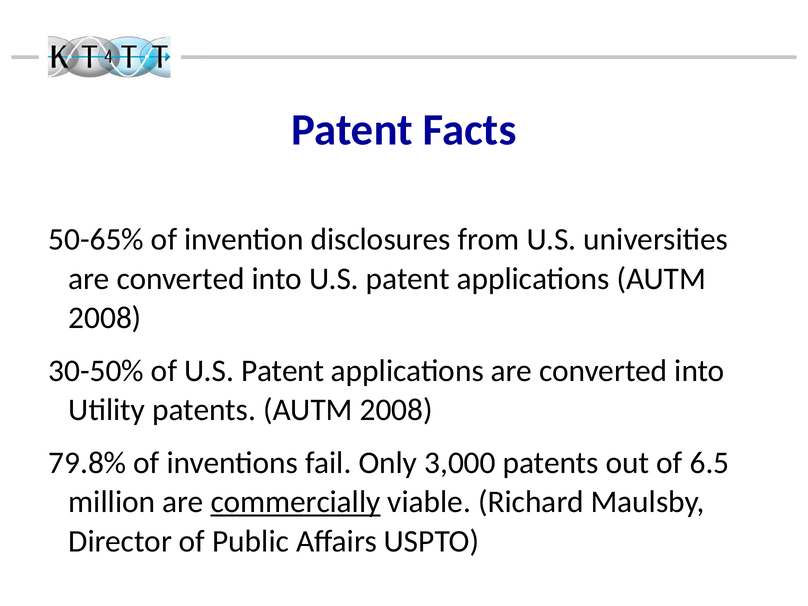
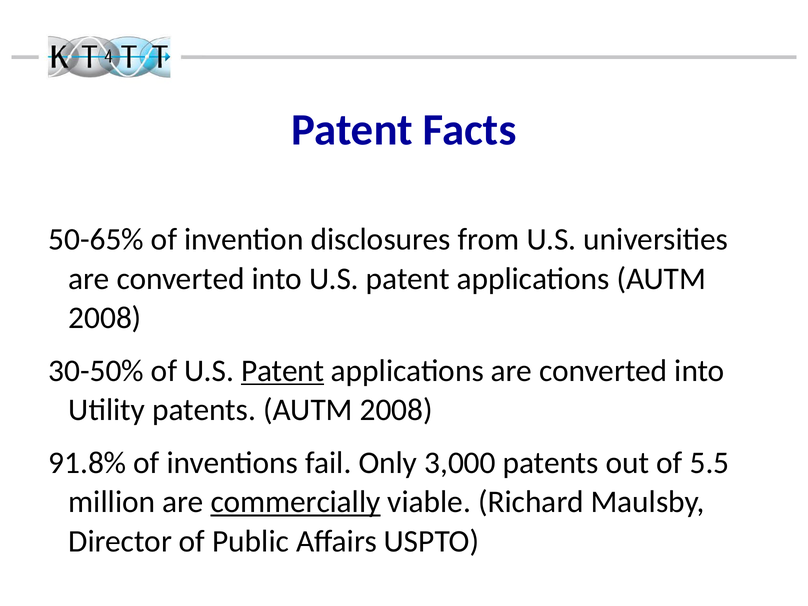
Patent at (283, 371) underline: none -> present
79.8%: 79.8% -> 91.8%
6.5: 6.5 -> 5.5
